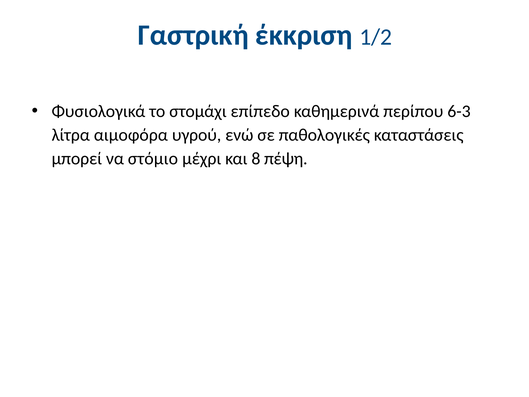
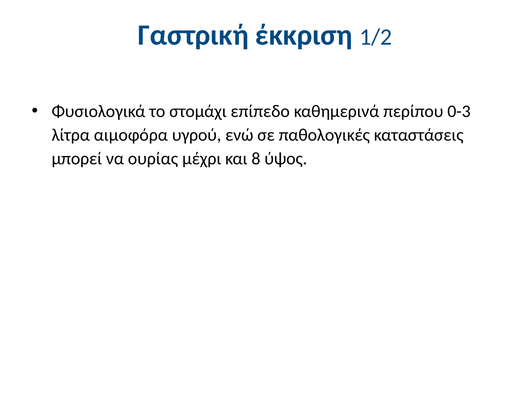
6-3: 6-3 -> 0-3
στόμιο: στόμιο -> ουρίας
πέψη: πέψη -> ύψος
